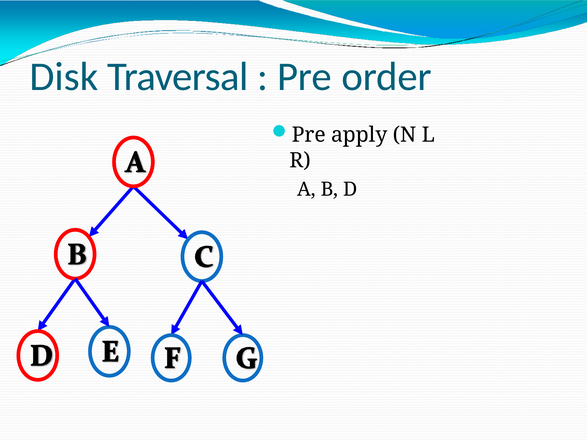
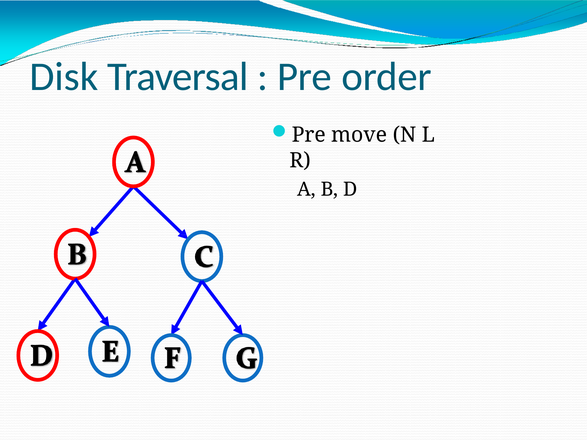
apply: apply -> move
